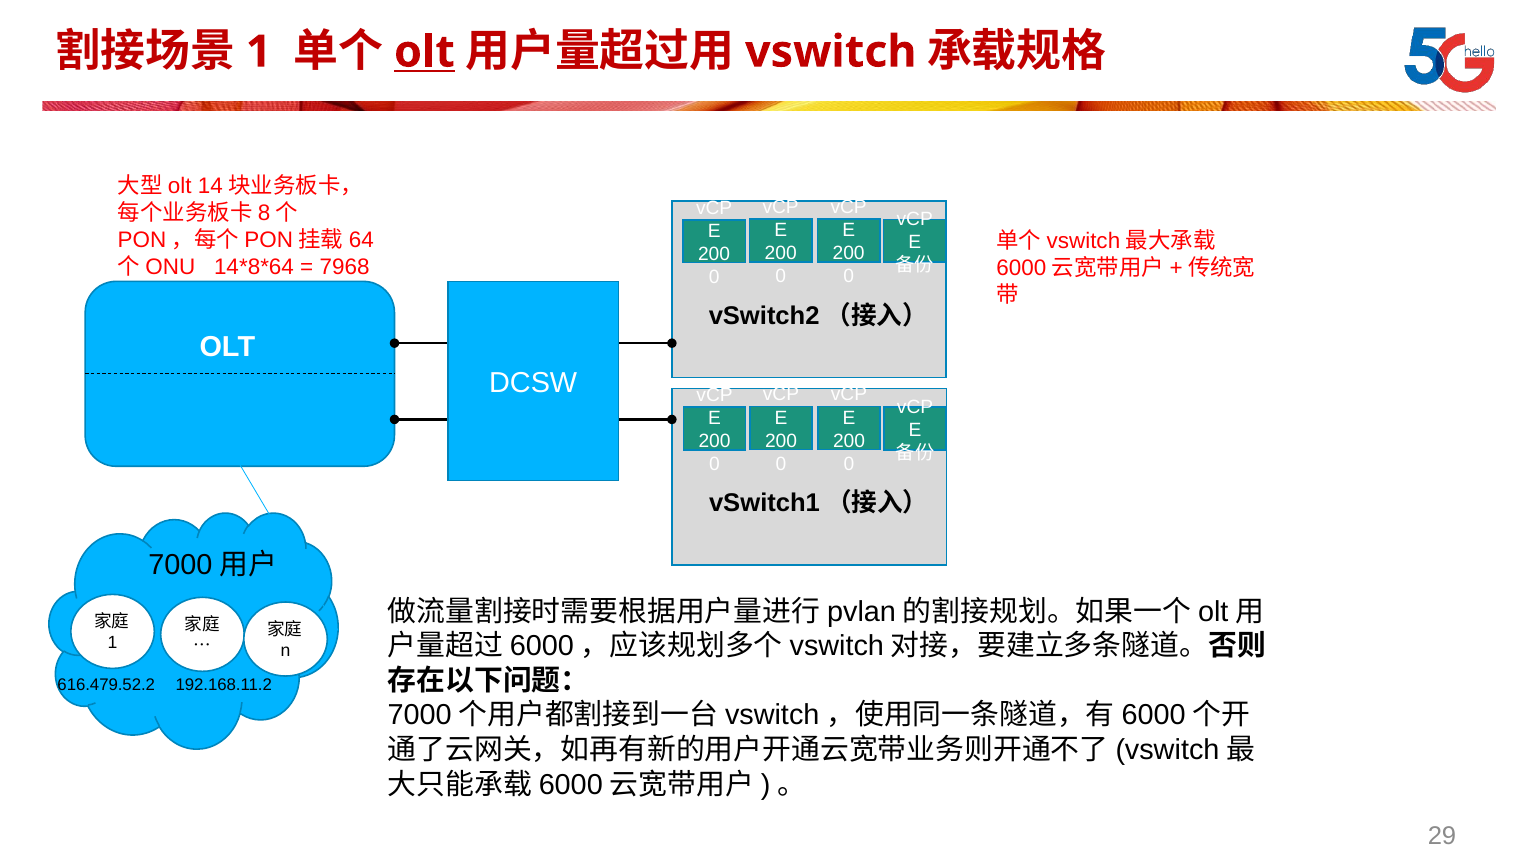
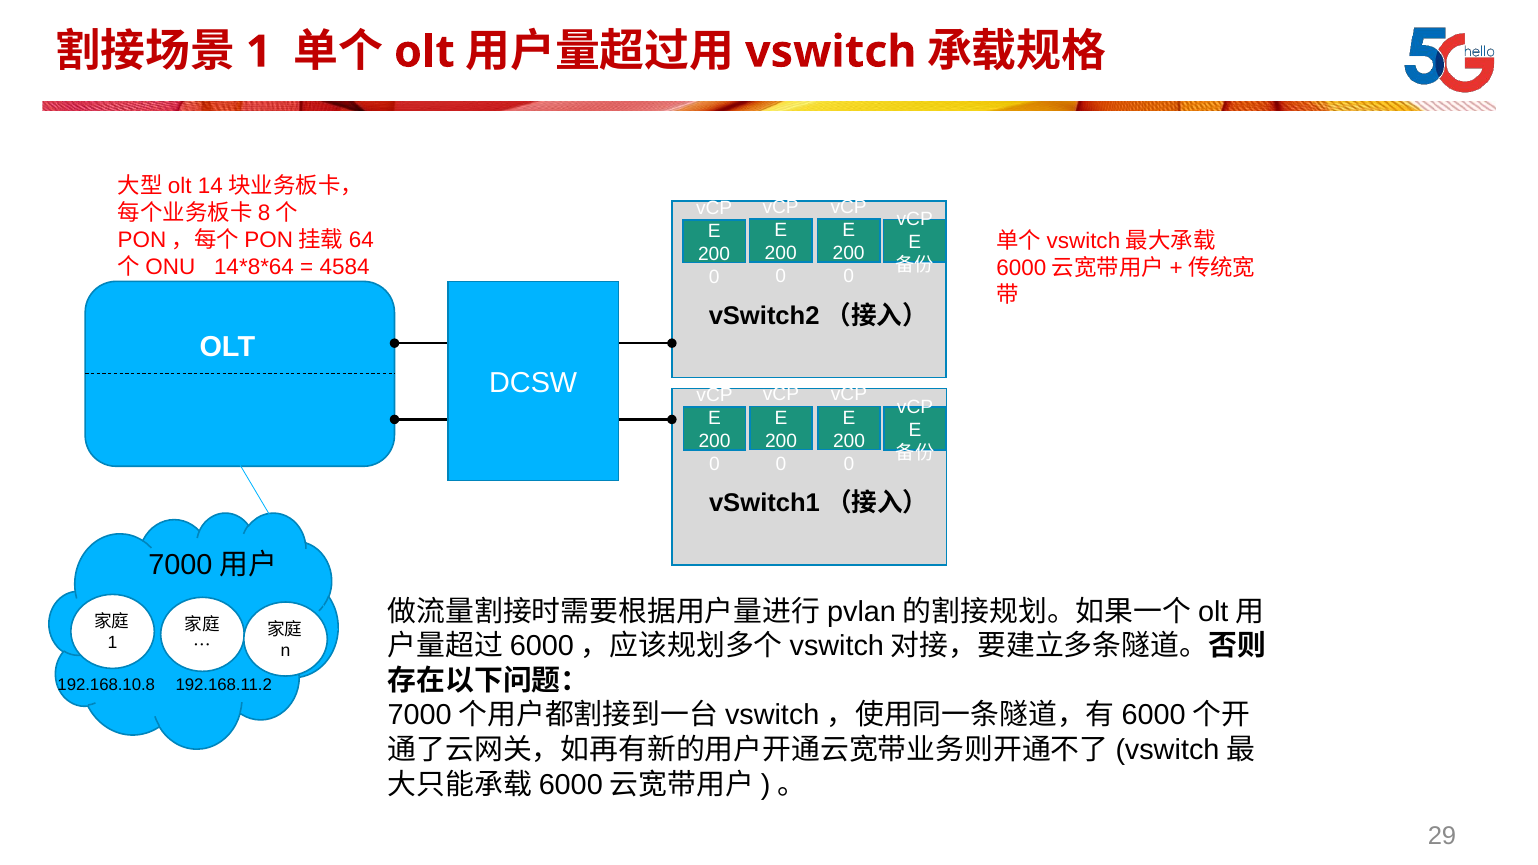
olt at (424, 52) underline: present -> none
7968: 7968 -> 4584
616.479.52.2: 616.479.52.2 -> 192.168.10.8
